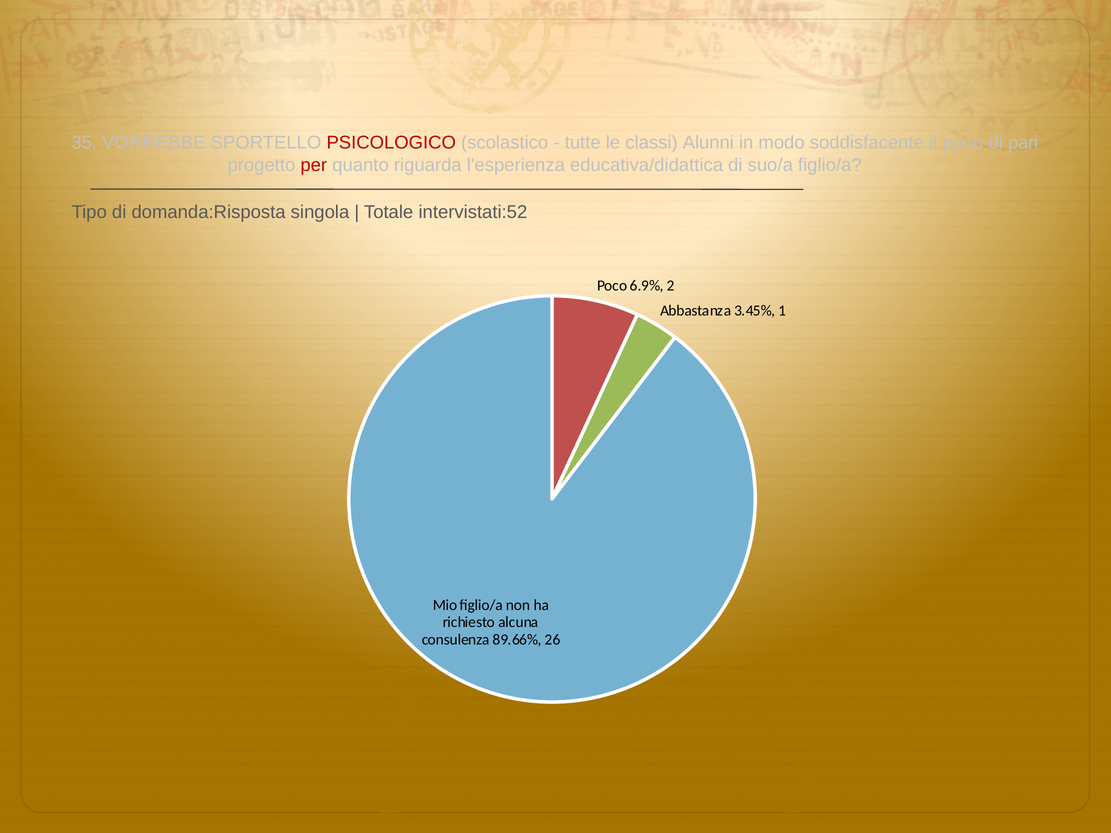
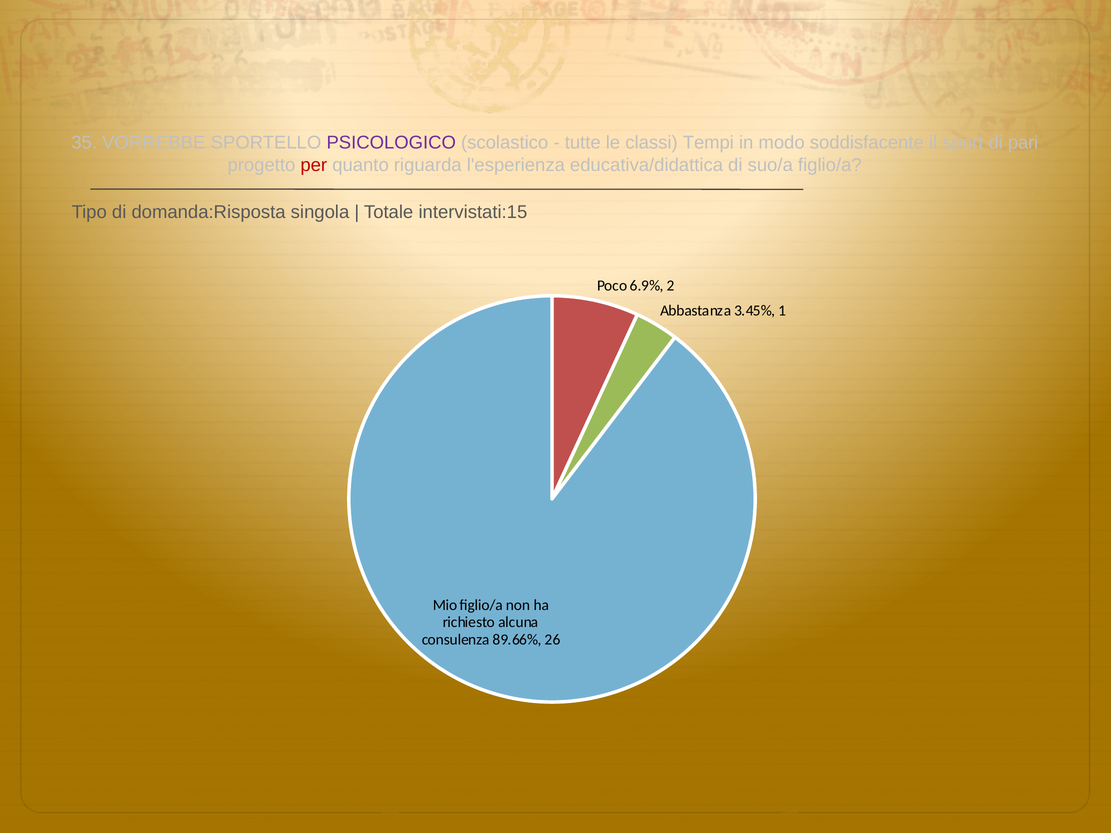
PSICOLOGICO colour: red -> purple
Alunni: Alunni -> Tempi
il poco: poco -> sport
intervistati:52: intervistati:52 -> intervistati:15
